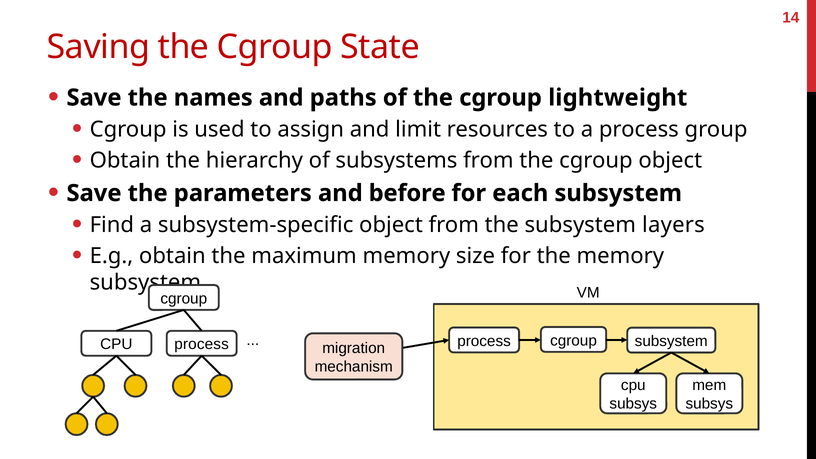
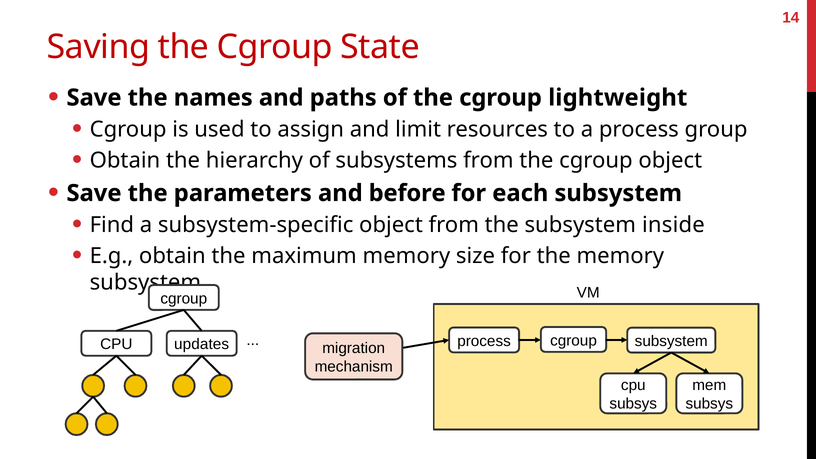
layers: layers -> inside
CPU process: process -> updates
